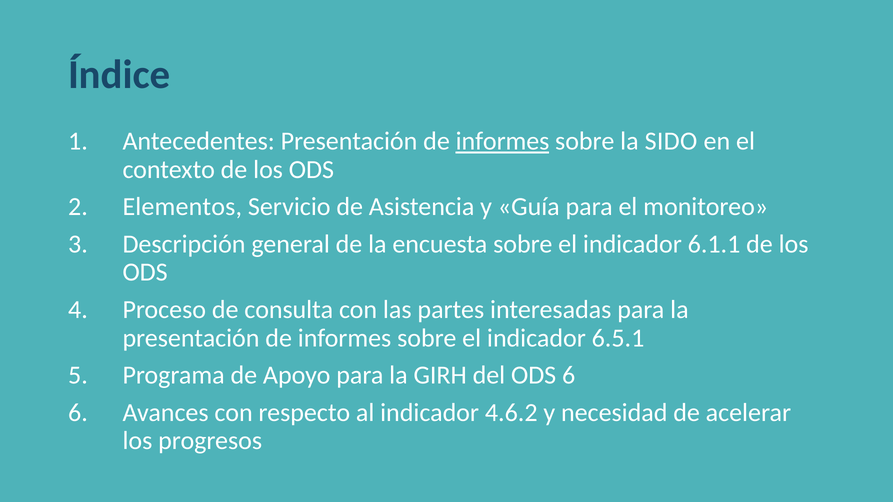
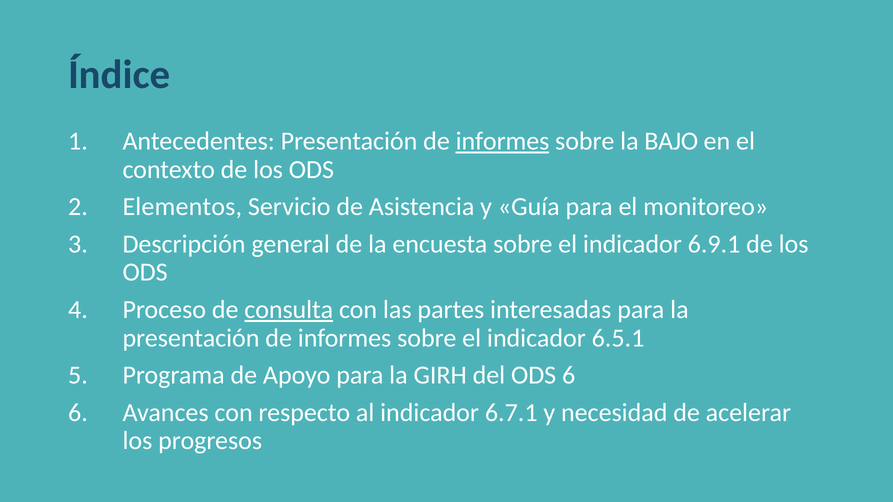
SIDO: SIDO -> BAJO
6.1.1: 6.1.1 -> 6.9.1
consulta underline: none -> present
4.6.2: 4.6.2 -> 6.7.1
